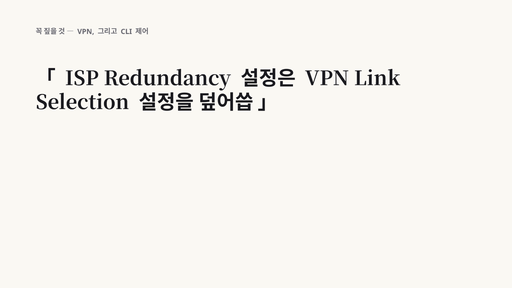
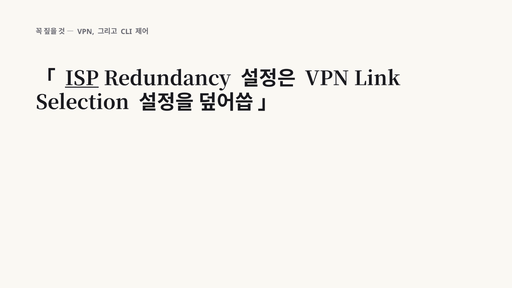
ISP underline: none -> present
